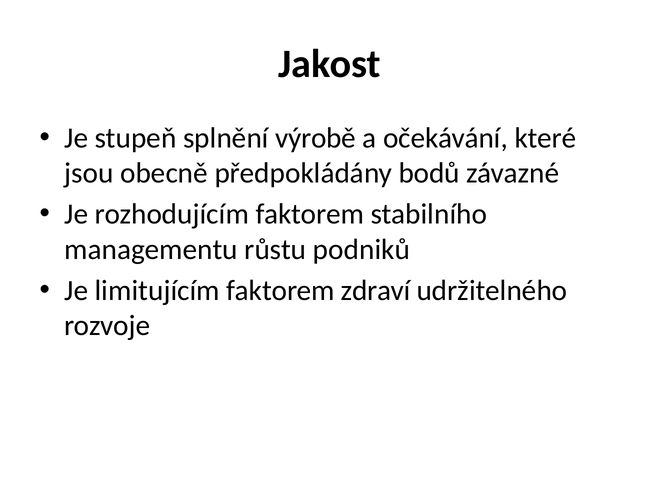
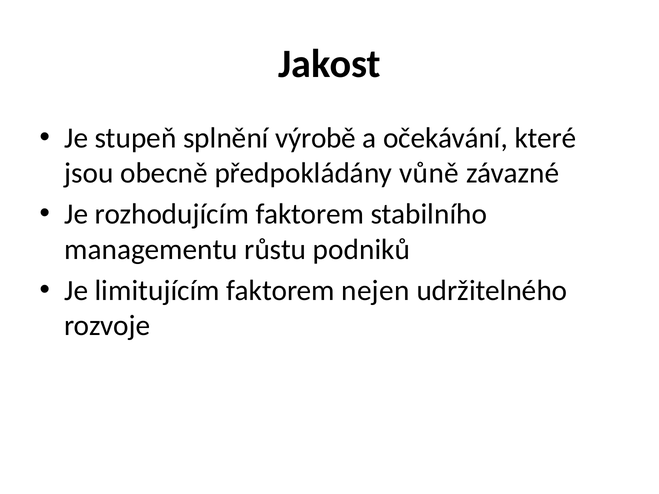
bodů: bodů -> vůně
zdraví: zdraví -> nejen
